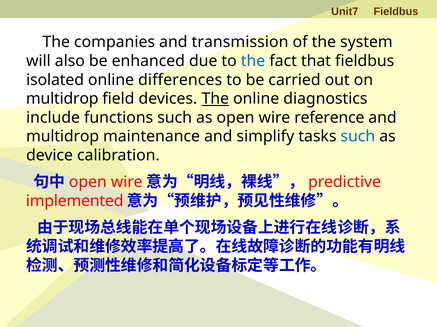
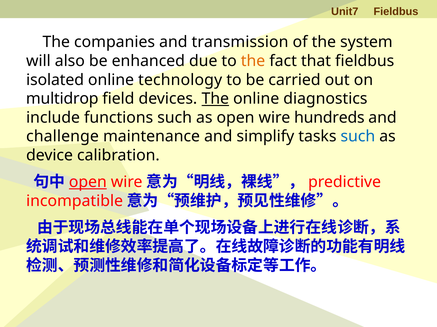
the at (253, 61) colour: blue -> orange
differences: differences -> technology
reference: reference -> hundreds
multidrop at (63, 137): multidrop -> challenge
open at (88, 183) underline: none -> present
implemented: implemented -> incompatible
